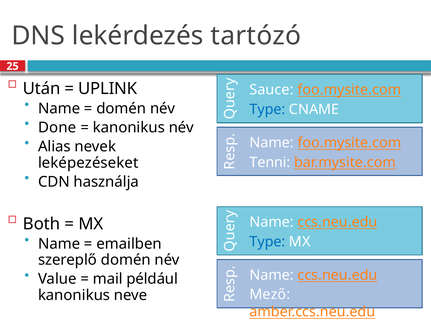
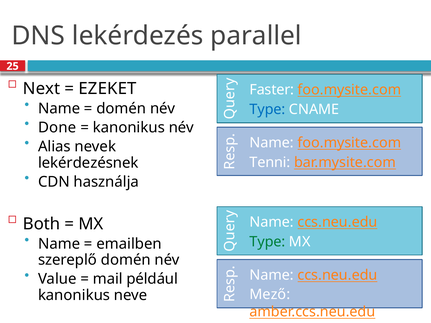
tartózó: tartózó -> parallel
Után: Után -> Next
UPLINK: UPLINK -> EZEKET
Sauce: Sauce -> Faster
leképezéseket: leképezéseket -> lekérdezésnek
Type at (267, 242) colour: blue -> green
